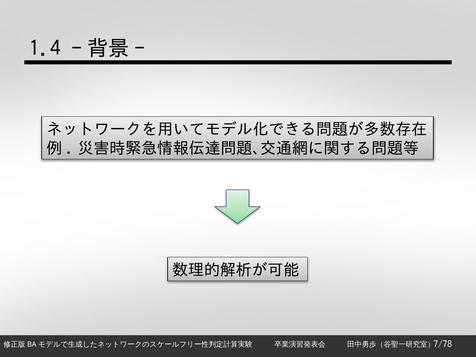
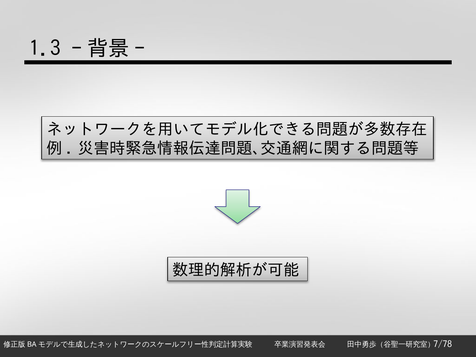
1.4: 1.4 -> 1.3
